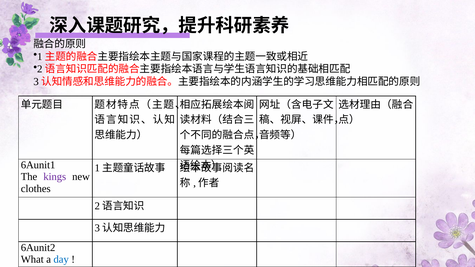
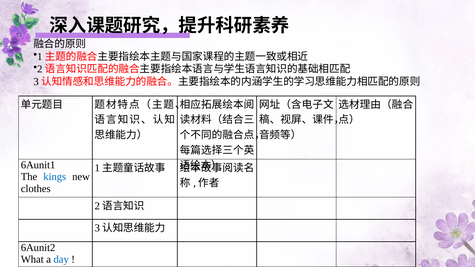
kings colour: purple -> blue
